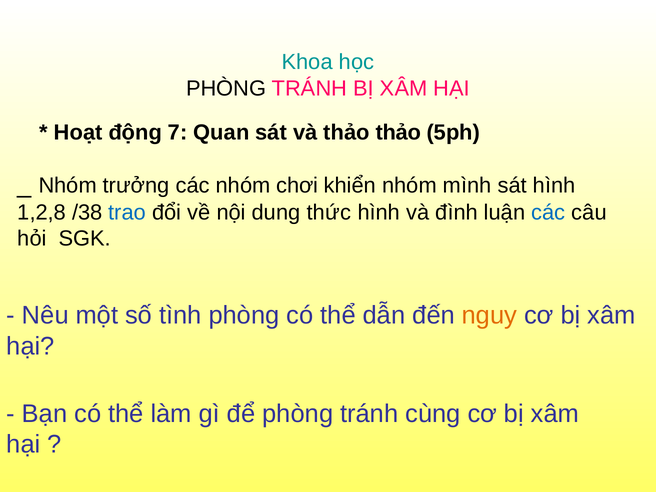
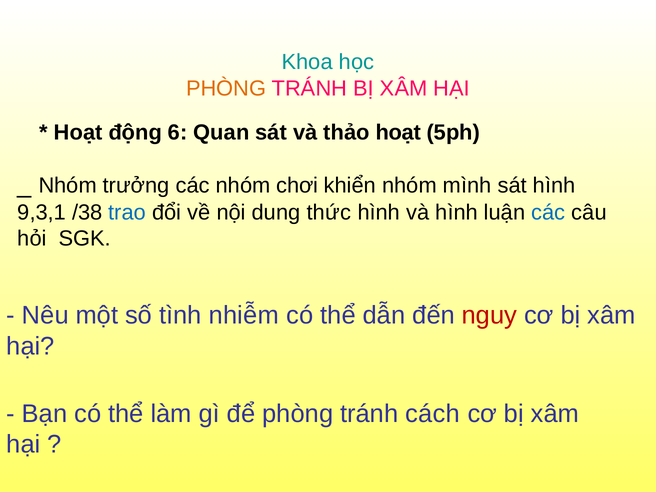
PHÒNG at (226, 88) colour: black -> orange
7: 7 -> 6
thảo thảo: thảo -> hoạt
1,2,8: 1,2,8 -> 9,3,1
và đình: đình -> hình
tình phòng: phòng -> nhiễm
nguy colour: orange -> red
cùng: cùng -> cách
